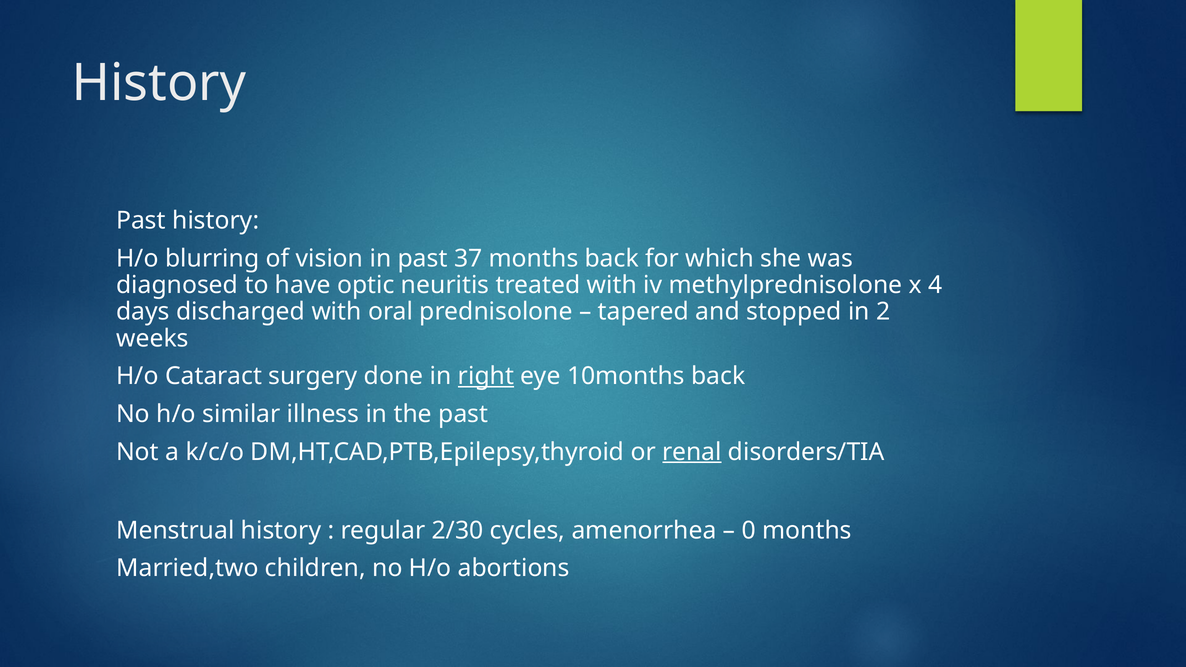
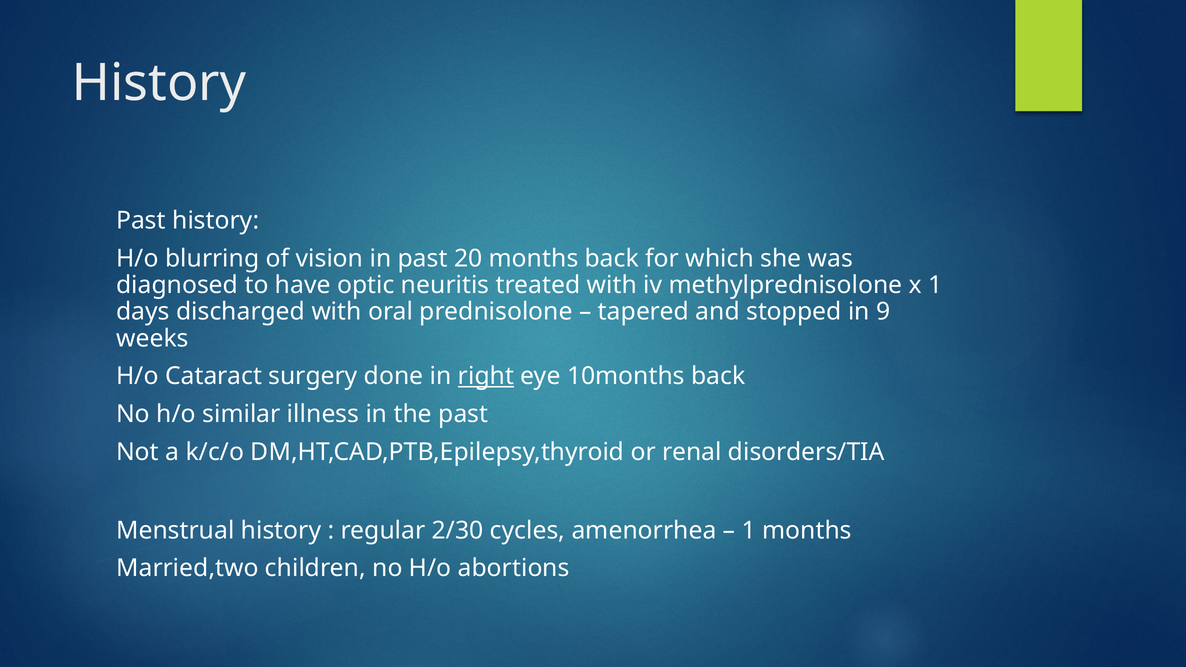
37: 37 -> 20
x 4: 4 -> 1
2: 2 -> 9
renal underline: present -> none
0 at (749, 530): 0 -> 1
